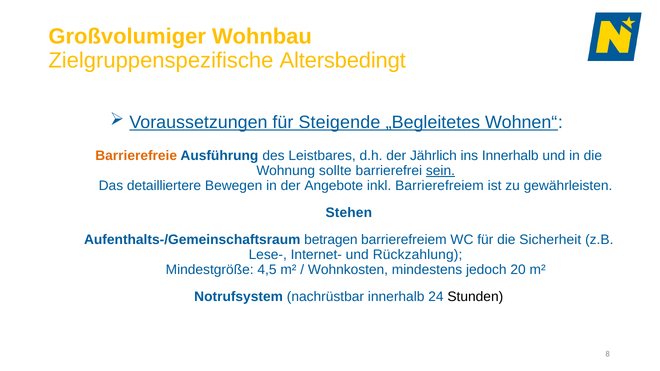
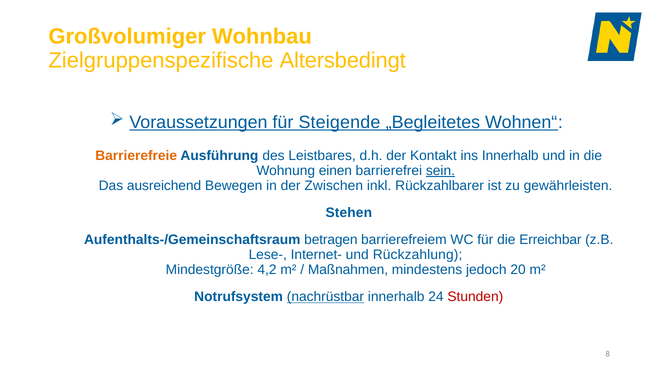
Jährlich: Jährlich -> Kontakt
sollte: sollte -> einen
detailliertere: detailliertere -> ausreichend
Angebote: Angebote -> Zwischen
inkl Barrierefreiem: Barrierefreiem -> Rückzahlbarer
Sicherheit: Sicherheit -> Erreichbar
4,5: 4,5 -> 4,2
Wohnkosten: Wohnkosten -> Maßnahmen
nachrüstbar underline: none -> present
Stunden colour: black -> red
